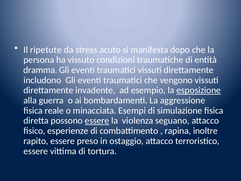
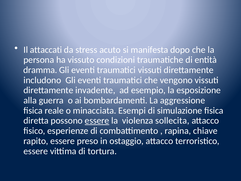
ripetute: ripetute -> attaccati
esposizione underline: present -> none
seguano: seguano -> sollecita
inoltre: inoltre -> chiave
